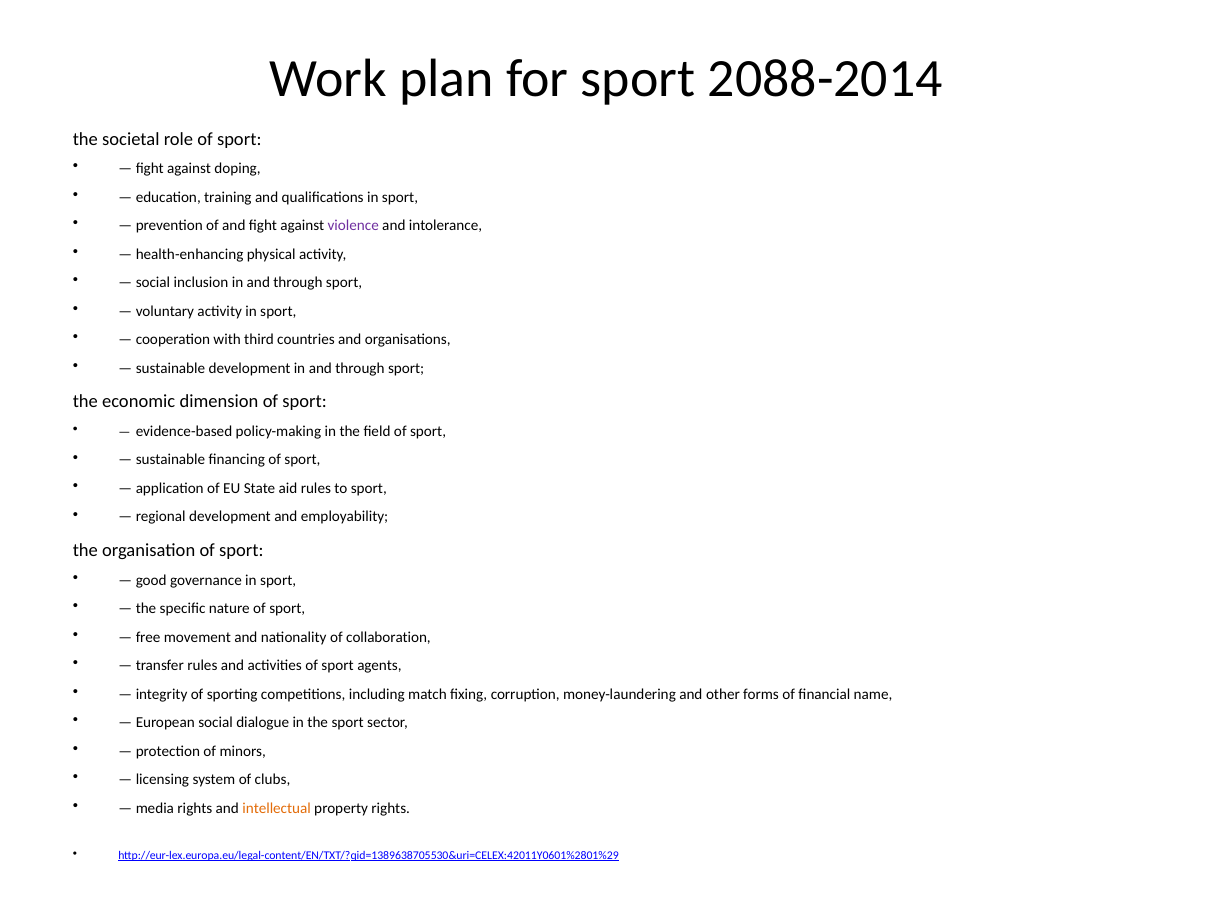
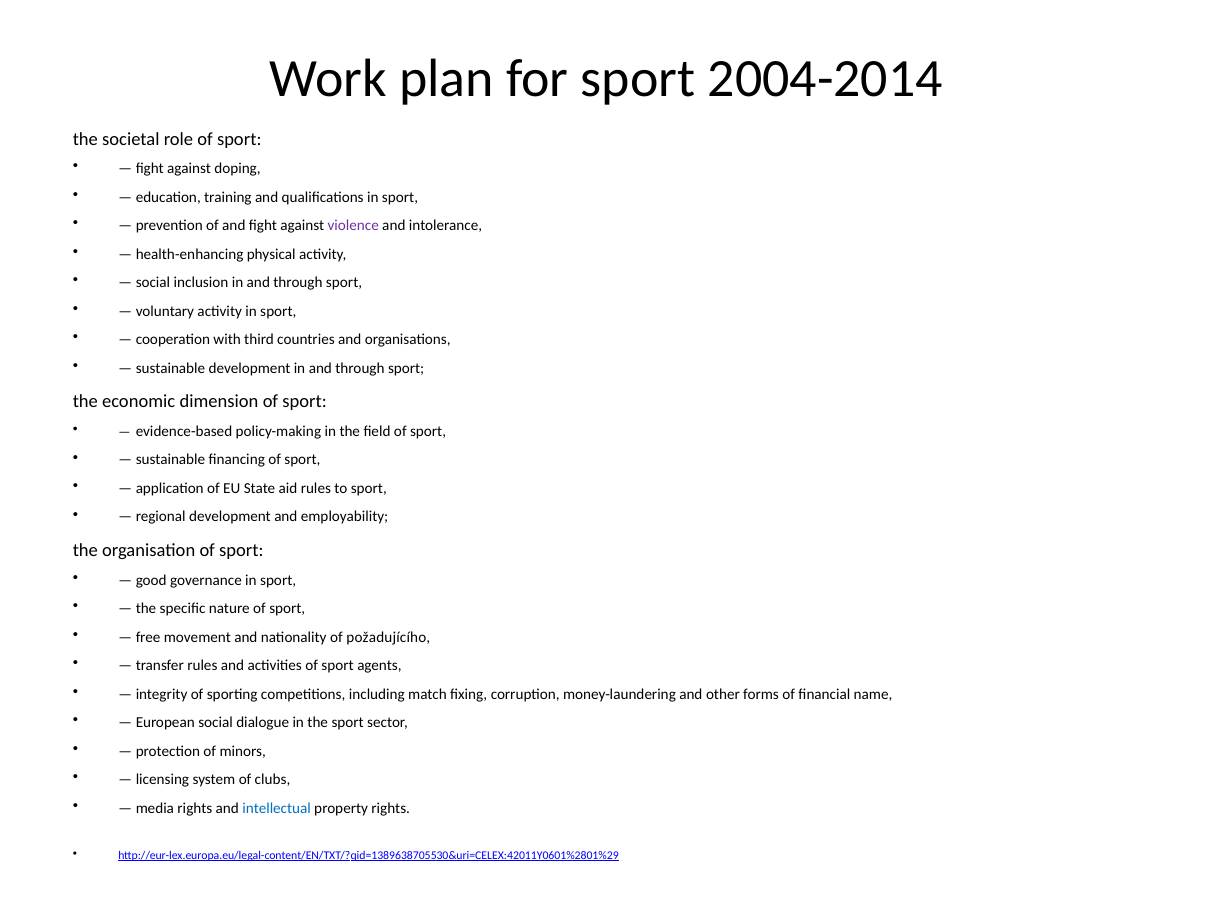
2088-2014: 2088-2014 -> 2004-2014
collaboration: collaboration -> požadujícího
intellectual colour: orange -> blue
